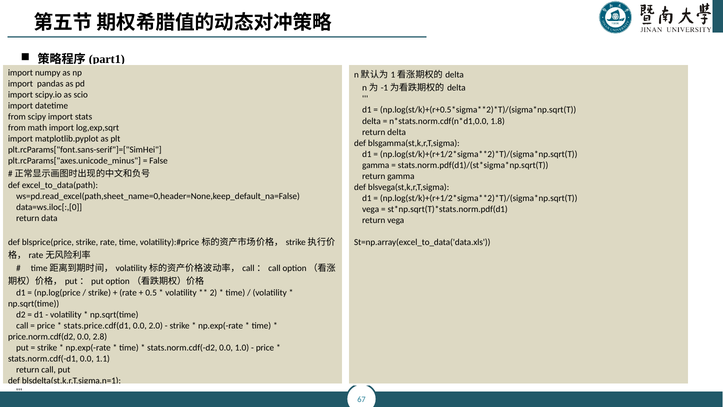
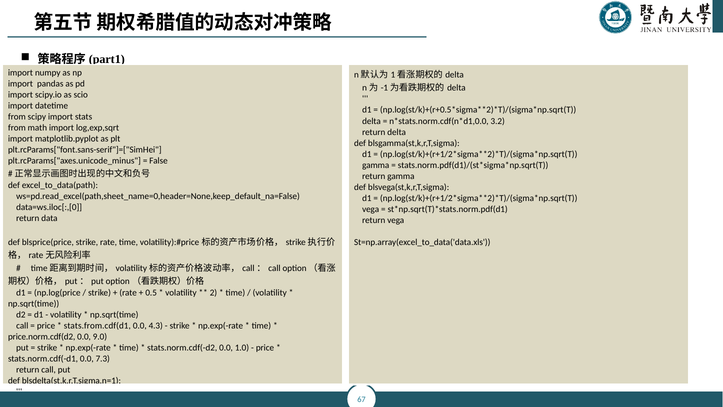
1.8: 1.8 -> 3.2
stats.price.cdf(d1: stats.price.cdf(d1 -> stats.from.cdf(d1
2.0: 2.0 -> 4.3
2.8: 2.8 -> 9.0
1.1: 1.1 -> 7.3
